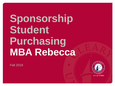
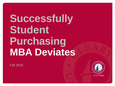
Sponsorship: Sponsorship -> Successfully
Rebecca: Rebecca -> Deviates
